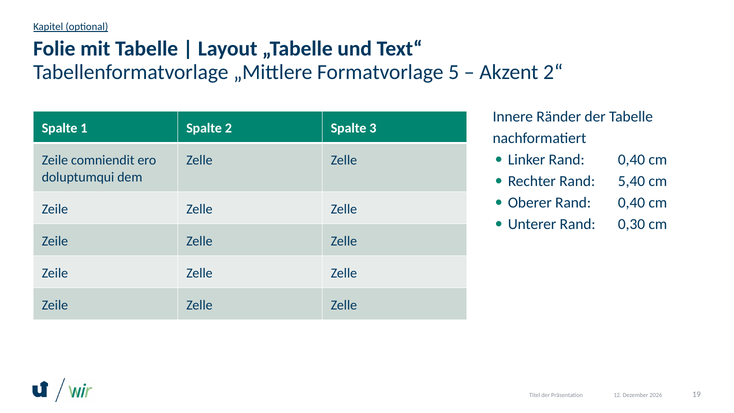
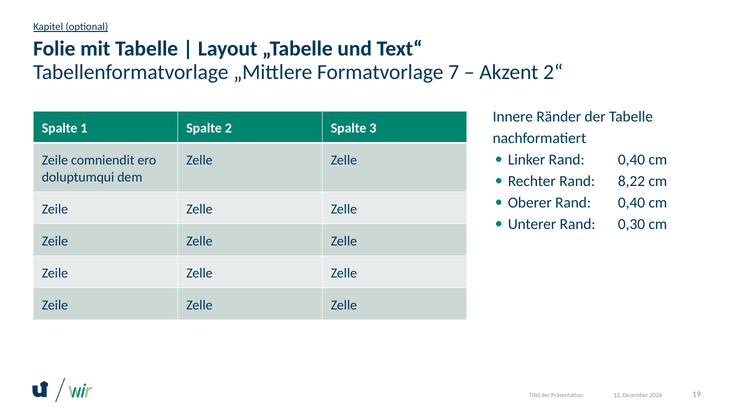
5: 5 -> 7
5,40: 5,40 -> 8,22
